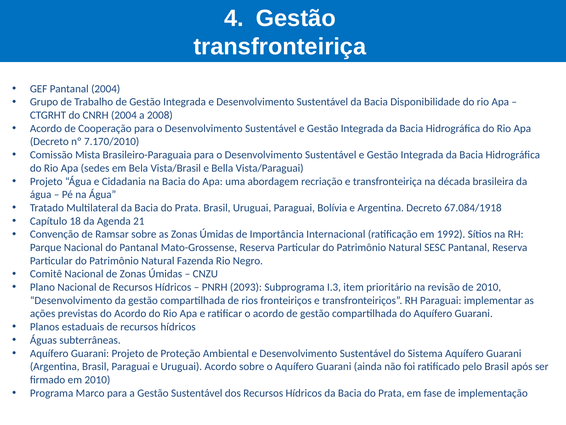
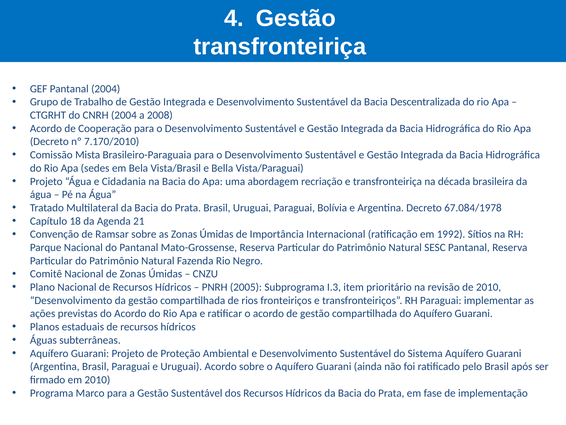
Disponibilidade: Disponibilidade -> Descentralizada
67.084/1918: 67.084/1918 -> 67.084/1978
2093: 2093 -> 2005
